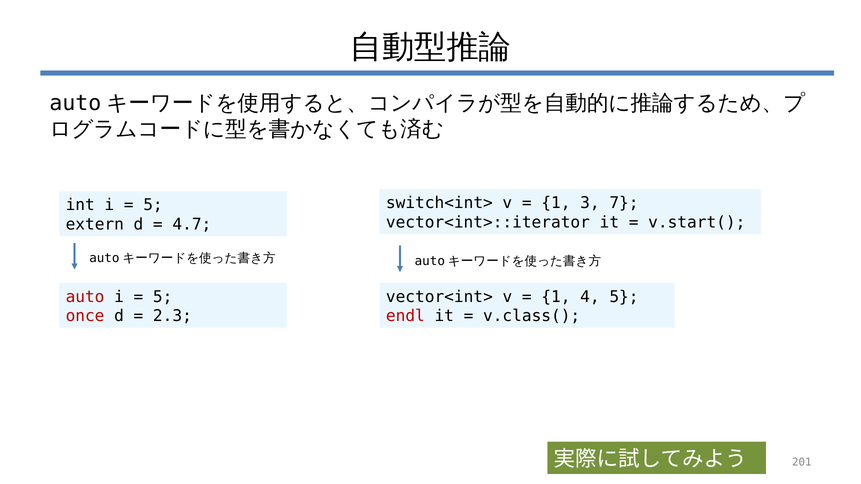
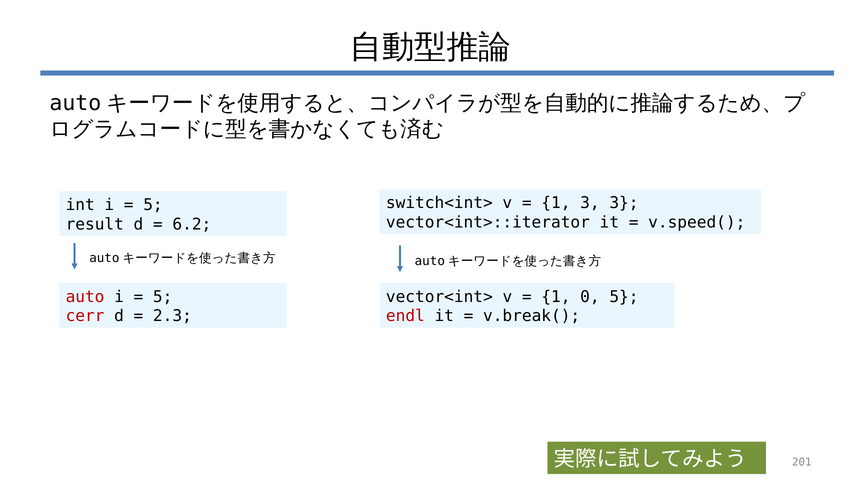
3 7: 7 -> 3
v.start(: v.start( -> v.speed(
extern: extern -> result
4.7: 4.7 -> 6.2
4: 4 -> 0
once: once -> cerr
v.class(: v.class( -> v.break(
